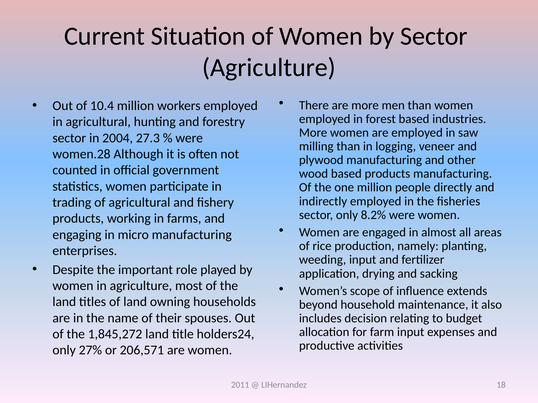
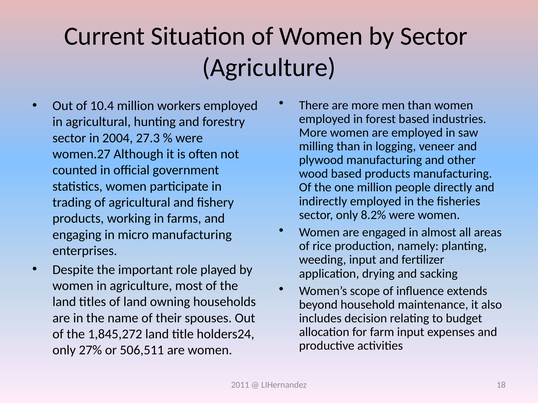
women.28: women.28 -> women.27
206,571: 206,571 -> 506,511
